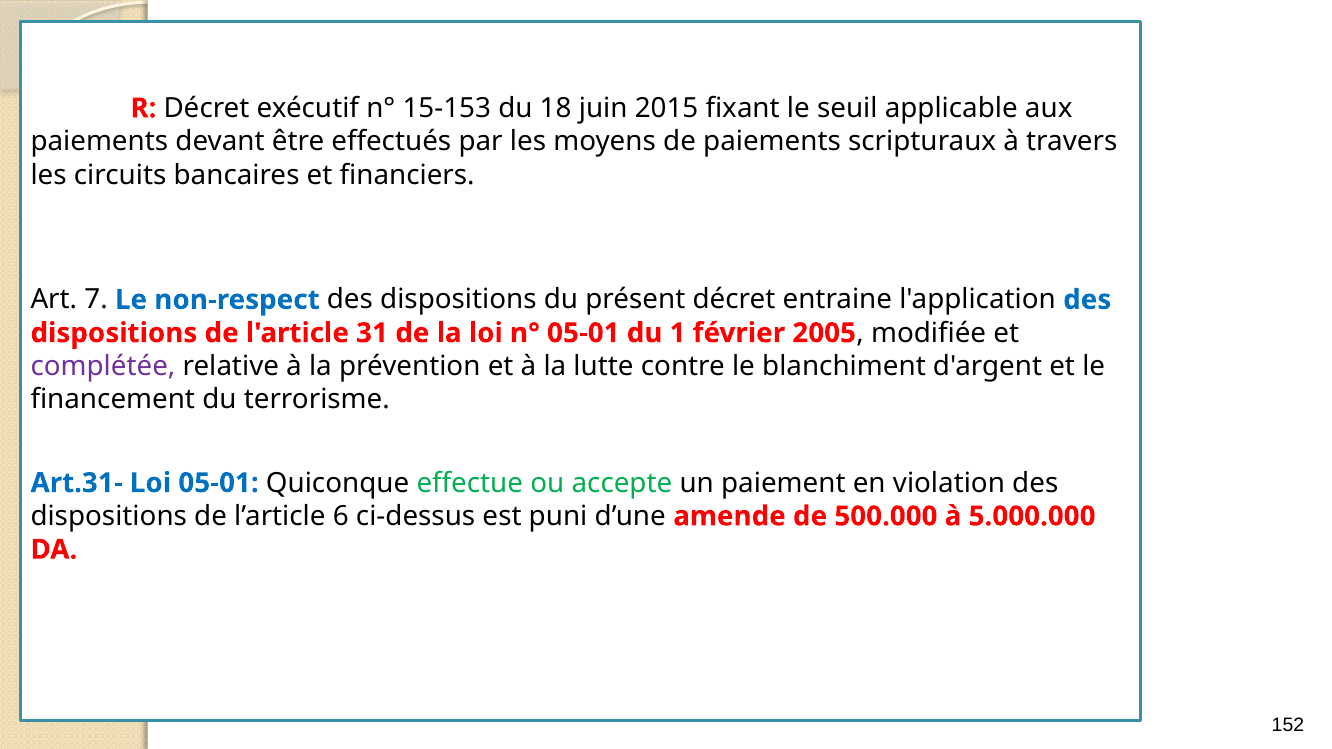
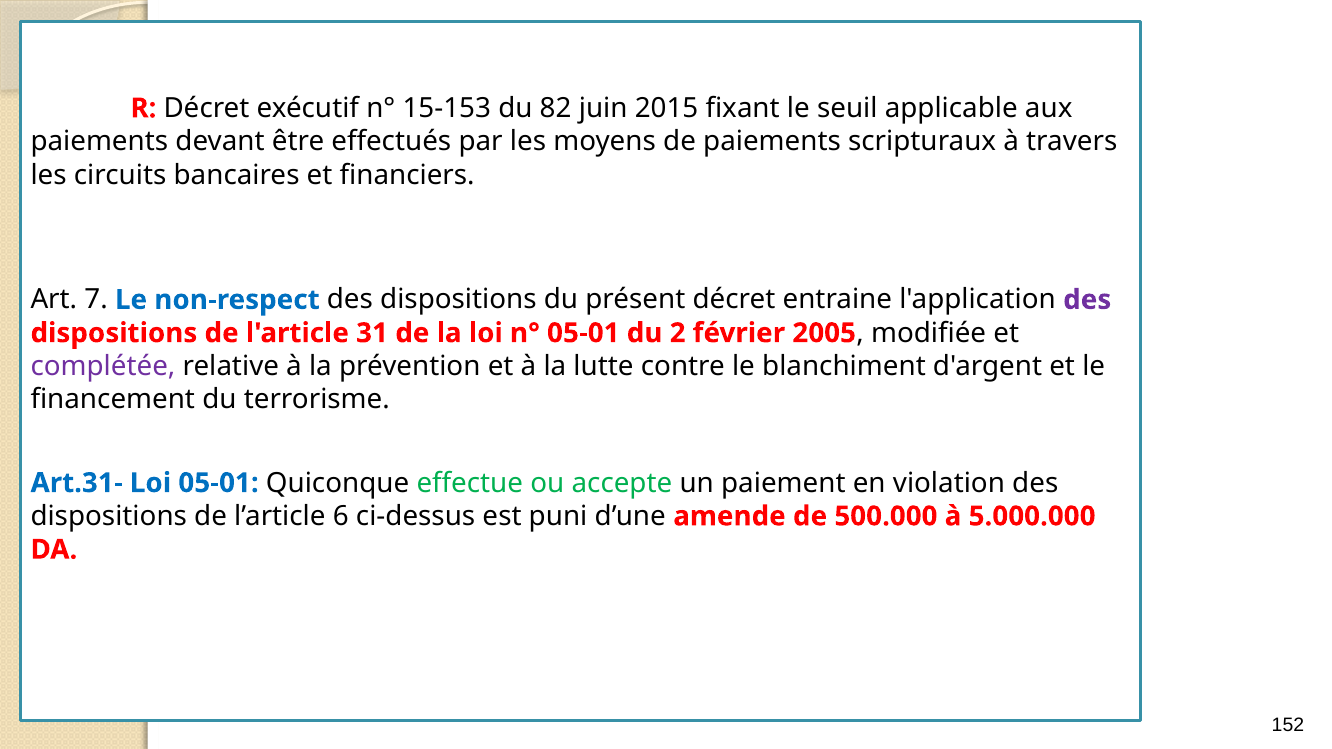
18: 18 -> 82
des at (1087, 300) colour: blue -> purple
1: 1 -> 2
